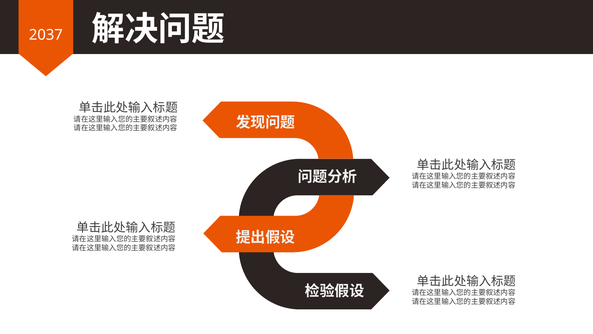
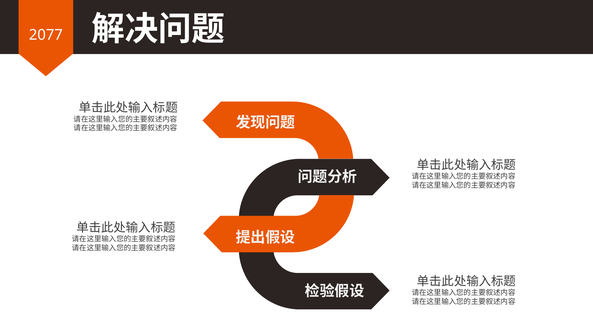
2037: 2037 -> 2077
